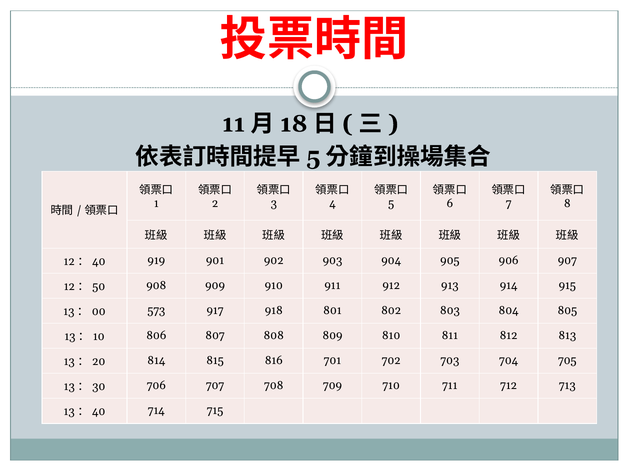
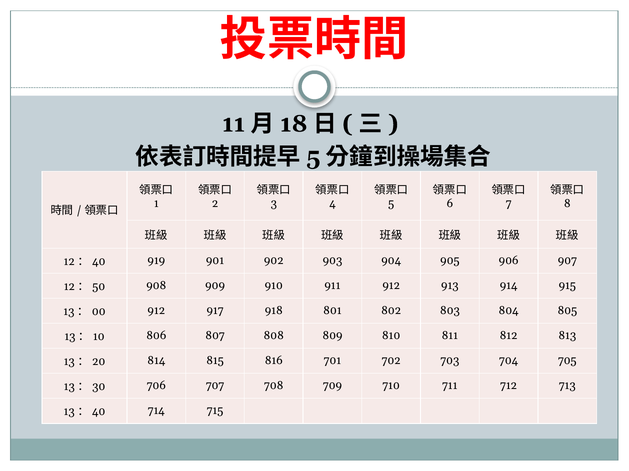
573 at (156, 311): 573 -> 912
